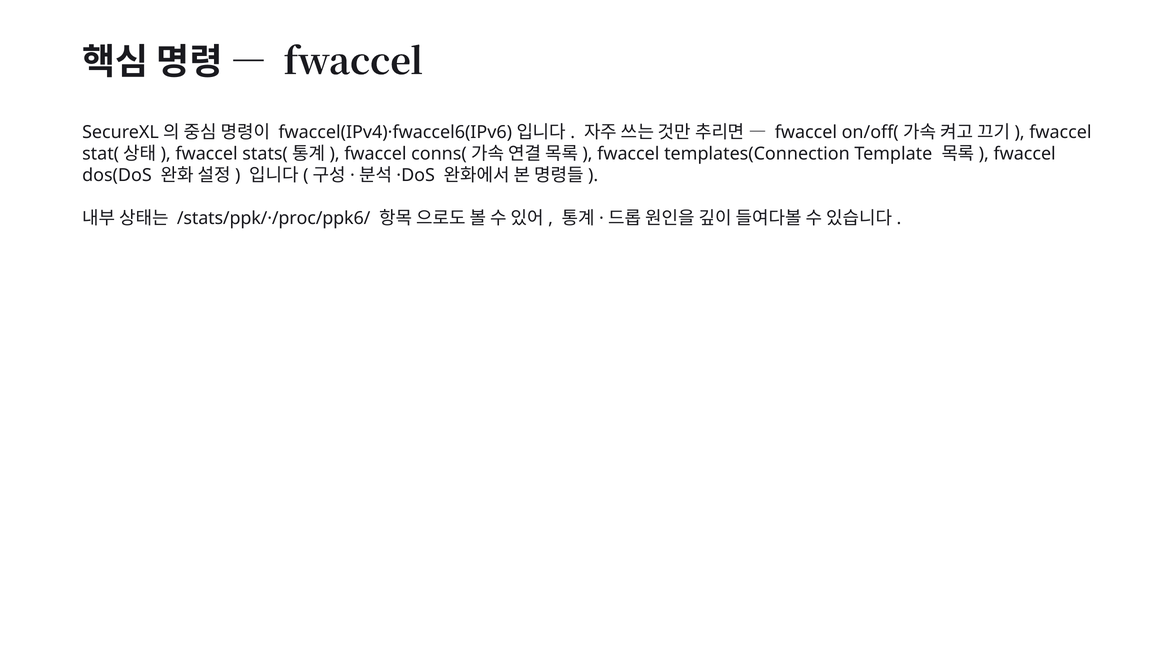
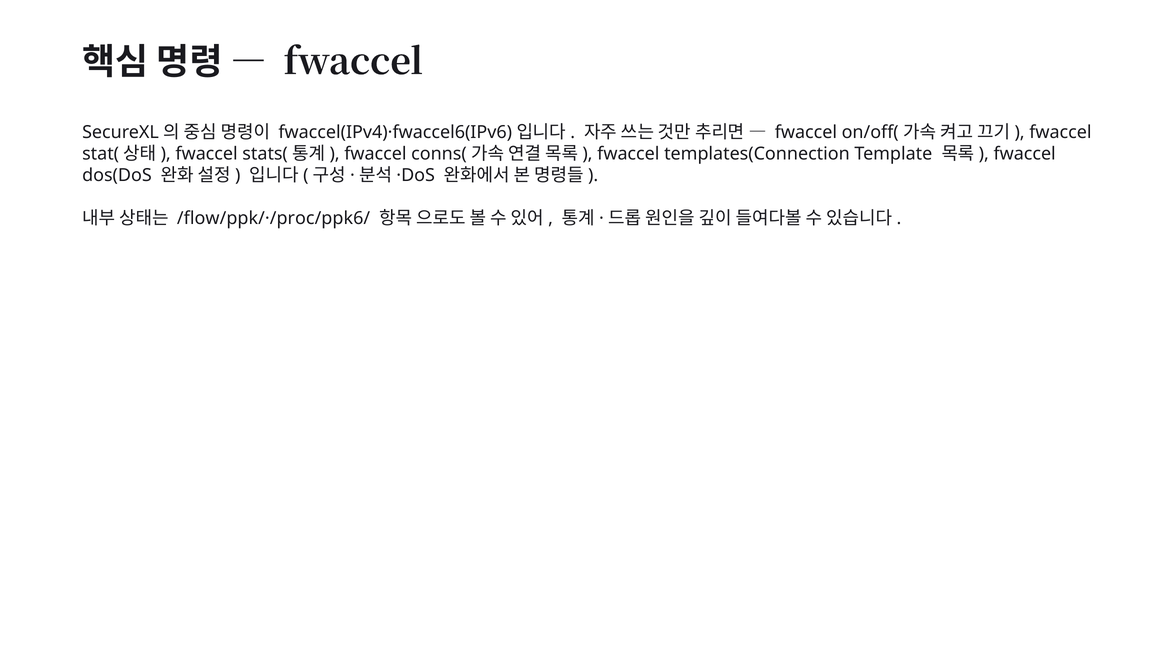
/stats/ppk/·/proc/ppk6/: /stats/ppk/·/proc/ppk6/ -> /flow/ppk/·/proc/ppk6/
